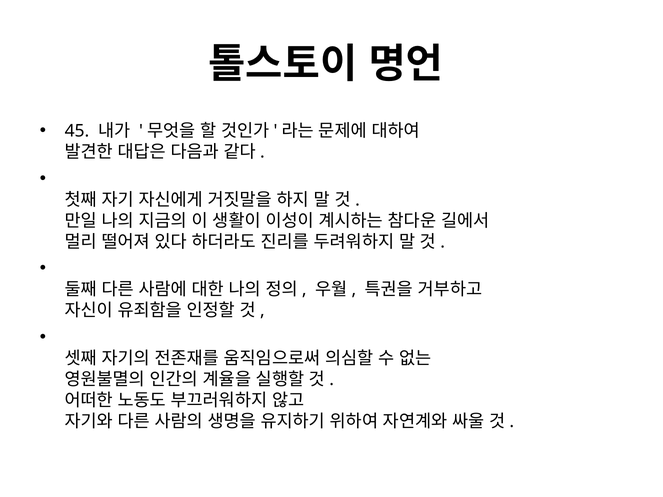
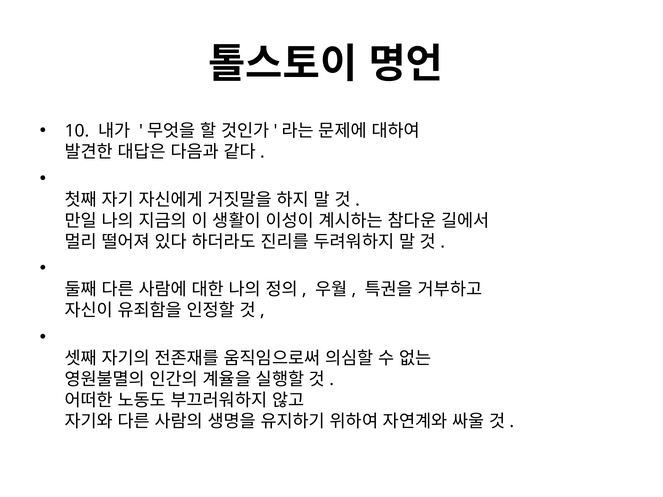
45: 45 -> 10
